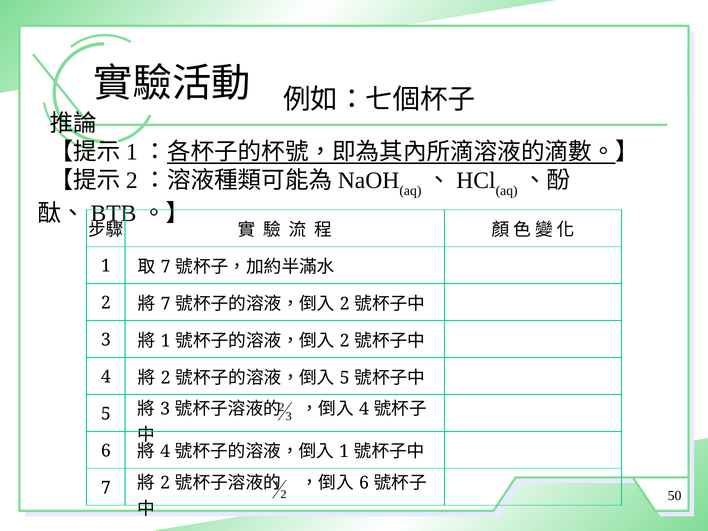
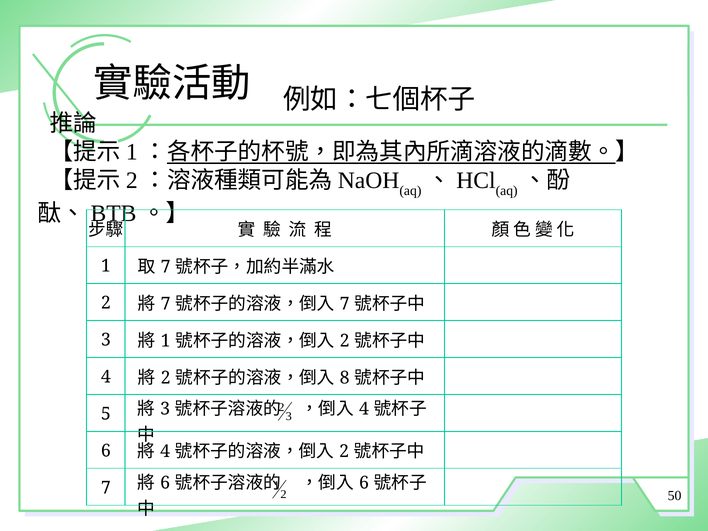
2 at (345, 304): 2 -> 7
5 at (345, 378): 5 -> 8
1 at (344, 452): 1 -> 2
2 at (165, 483): 2 -> 6
